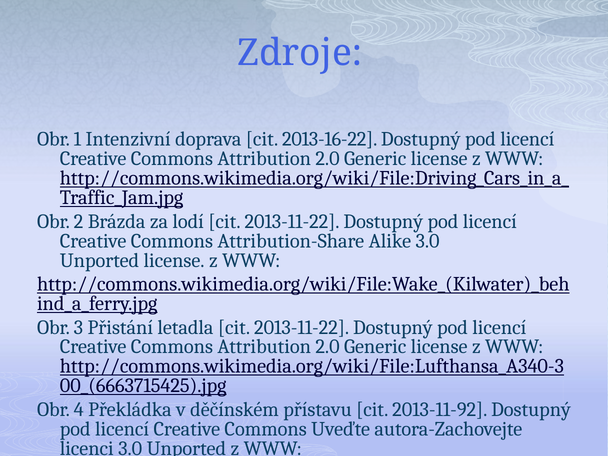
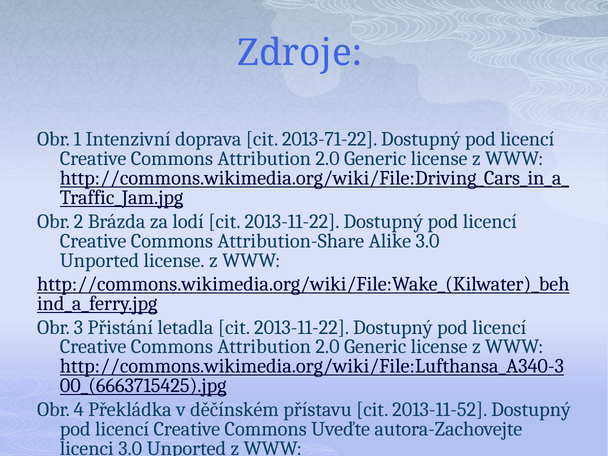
2013-16-22: 2013-16-22 -> 2013-71-22
2013-11-92: 2013-11-92 -> 2013-11-52
